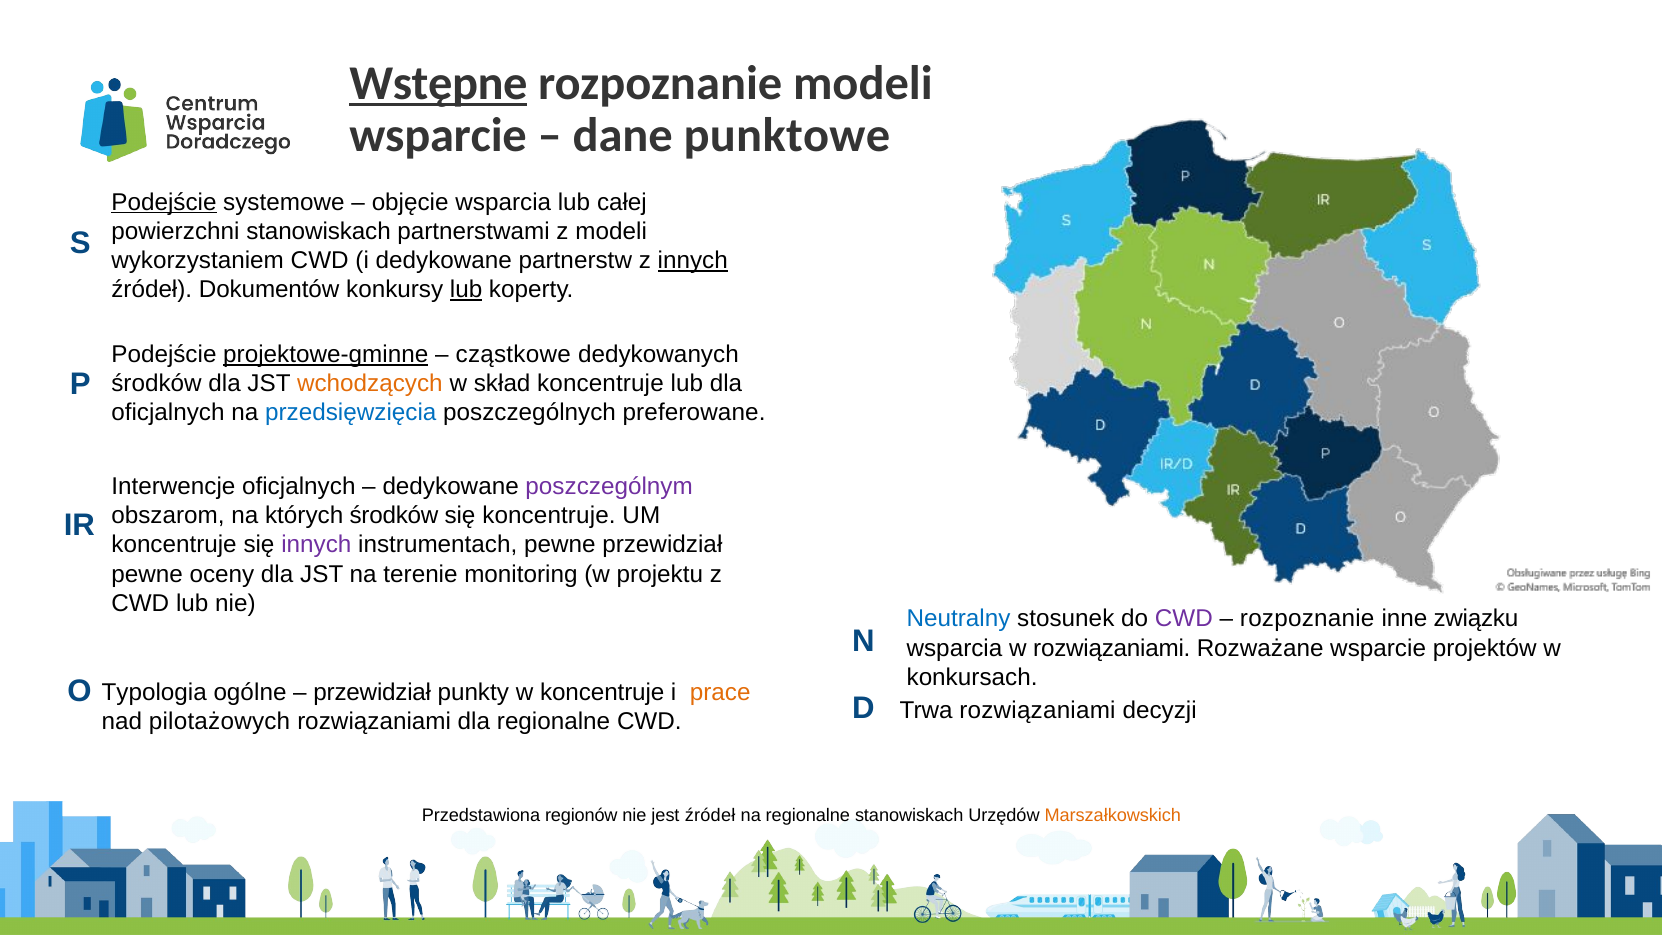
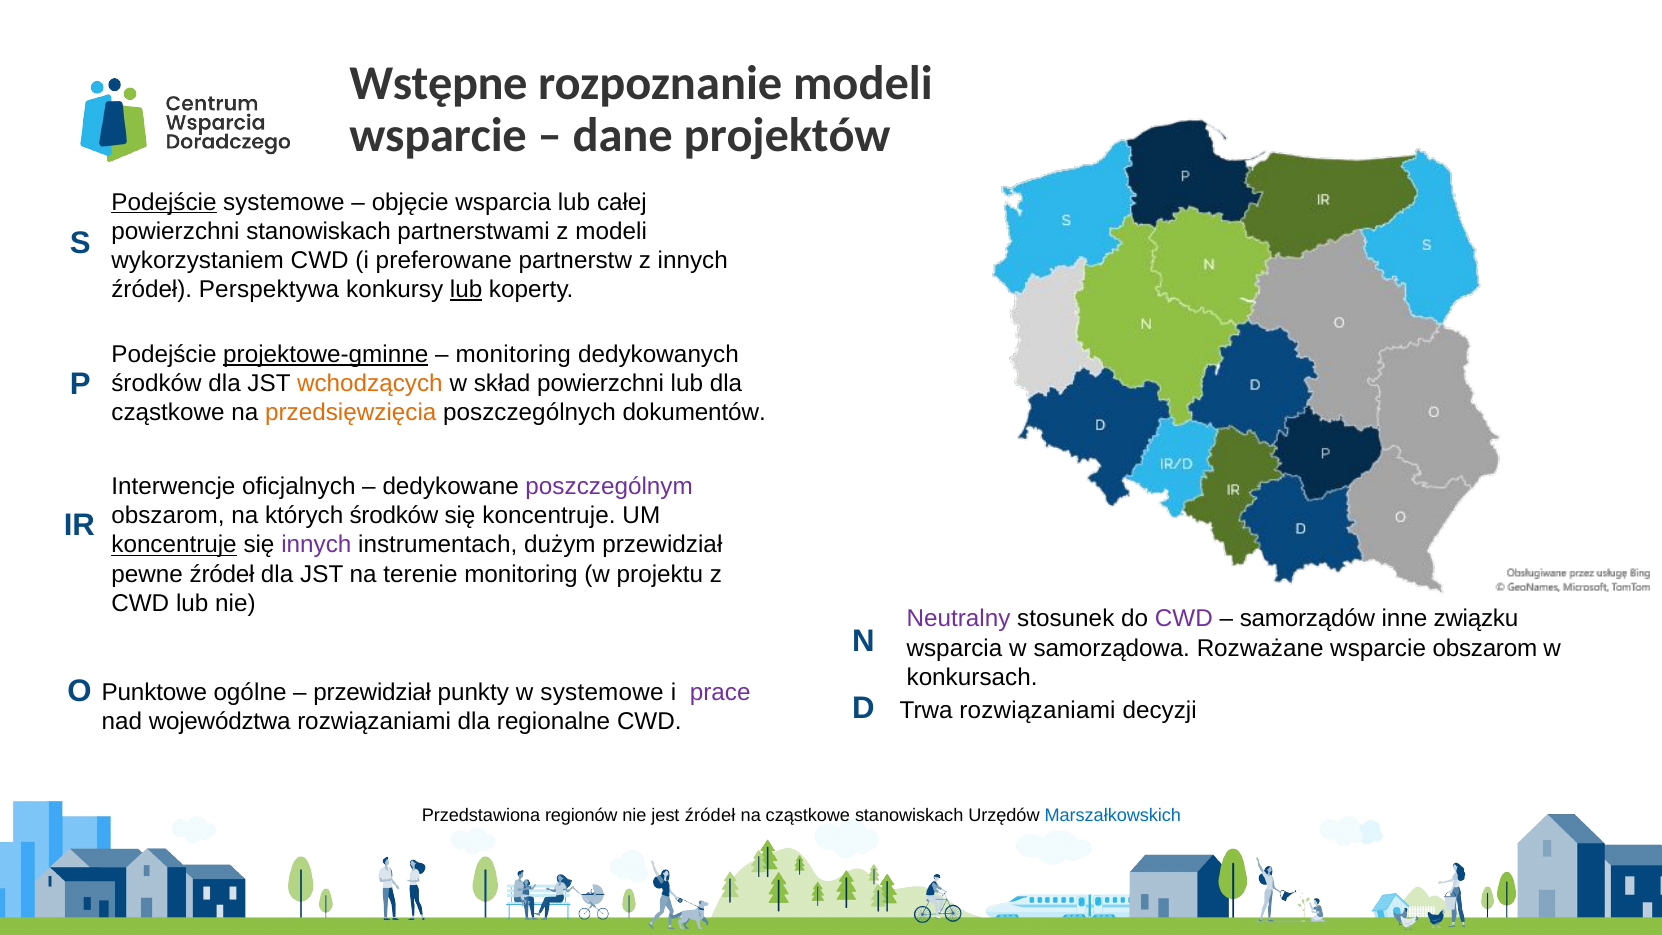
Wstępne underline: present -> none
punktowe: punktowe -> projektów
i dedykowane: dedykowane -> preferowane
innych at (693, 260) underline: present -> none
Dokumentów: Dokumentów -> Perspektywa
cząstkowe at (513, 354): cząstkowe -> monitoring
skład koncentruje: koncentruje -> powierzchni
oficjalnych at (168, 413): oficjalnych -> cząstkowe
przedsięwzięcia colour: blue -> orange
preferowane: preferowane -> dokumentów
koncentruje at (174, 545) underline: none -> present
instrumentach pewne: pewne -> dużym
pewne oceny: oceny -> źródeł
Neutralny colour: blue -> purple
rozpoznanie at (1307, 619): rozpoznanie -> samorządów
w rozwiązaniami: rozwiązaniami -> samorządowa
wsparcie projektów: projektów -> obszarom
Typologia: Typologia -> Punktowe
w koncentruje: koncentruje -> systemowe
prace colour: orange -> purple
pilotażowych: pilotażowych -> województwa
na regionalne: regionalne -> cząstkowe
Marszałkowskich colour: orange -> blue
